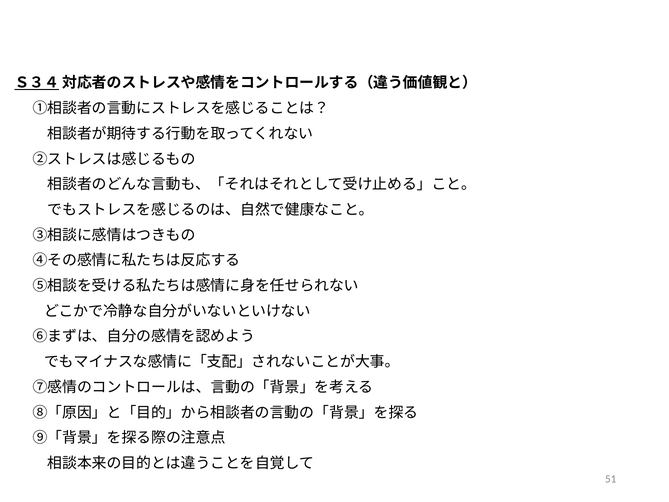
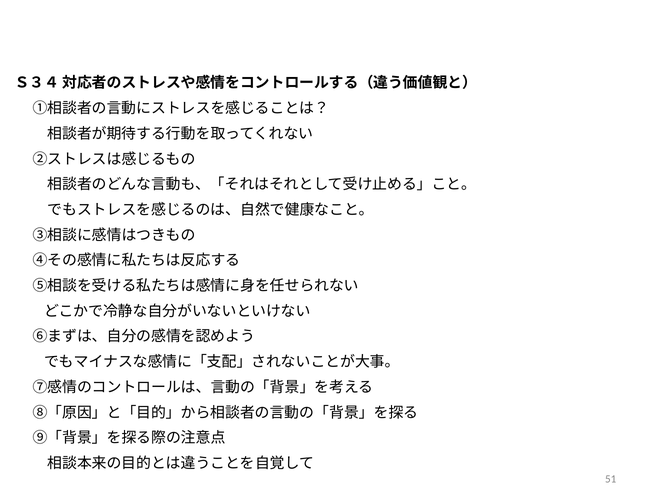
Ｓ３４ underline: present -> none
